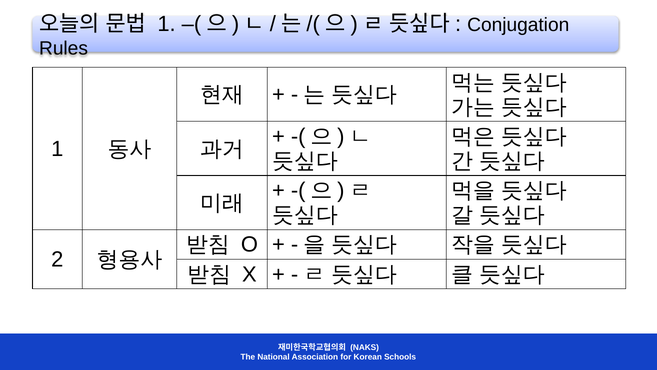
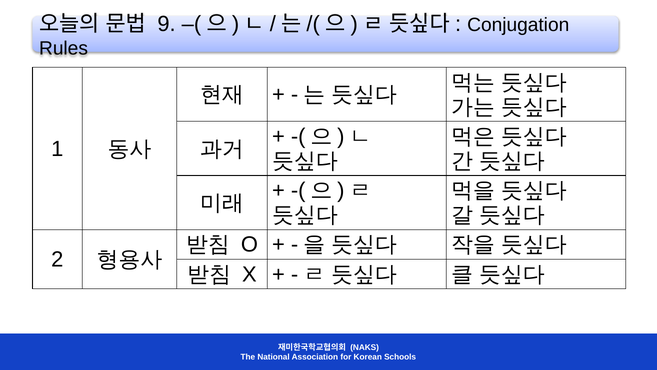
1 at (167, 24): 1 -> 9
